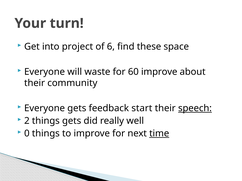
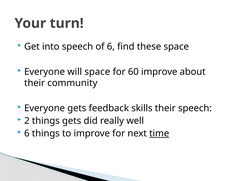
into project: project -> speech
will waste: waste -> space
start: start -> skills
speech at (195, 109) underline: present -> none
0 at (27, 134): 0 -> 6
